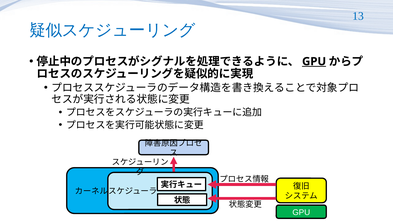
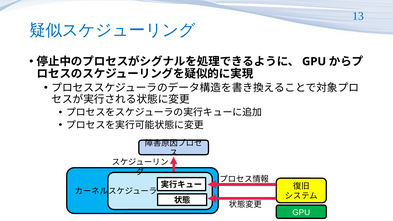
GPU at (314, 61) underline: present -> none
